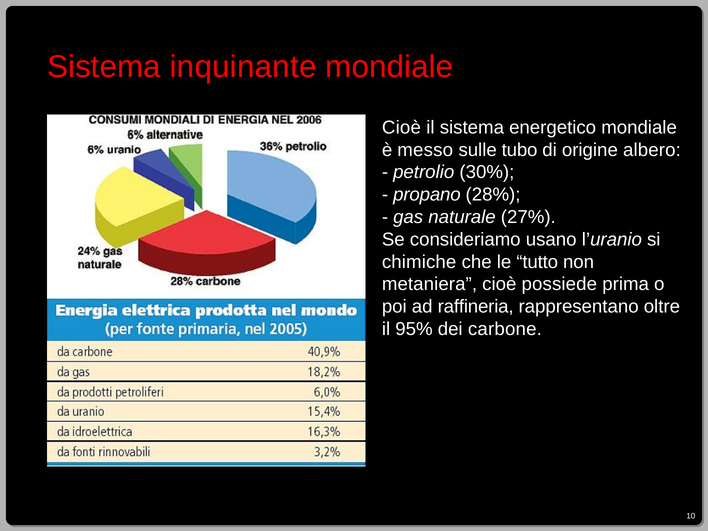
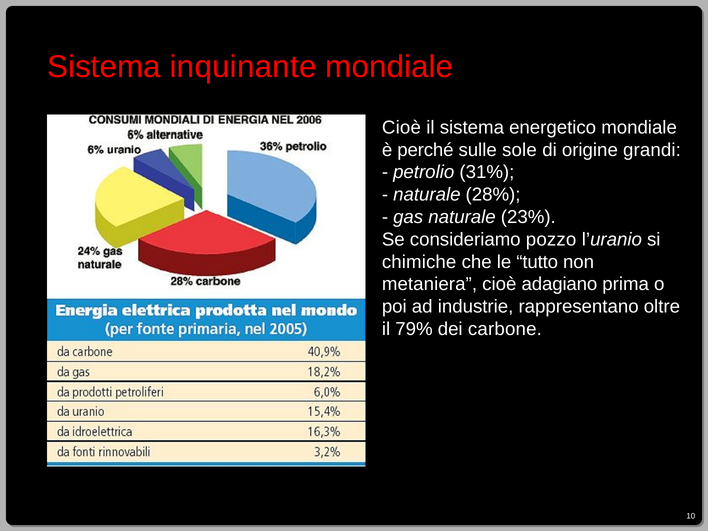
messo: messo -> perché
tubo: tubo -> sole
albero: albero -> grandi
30%: 30% -> 31%
propano at (427, 195): propano -> naturale
27%: 27% -> 23%
usano: usano -> pozzo
possiede: possiede -> adagiano
raffineria: raffineria -> industrie
95%: 95% -> 79%
